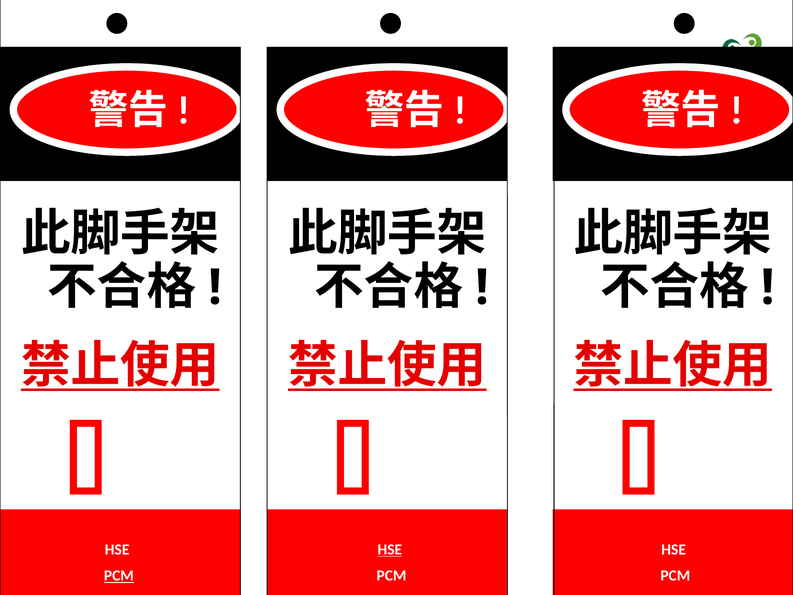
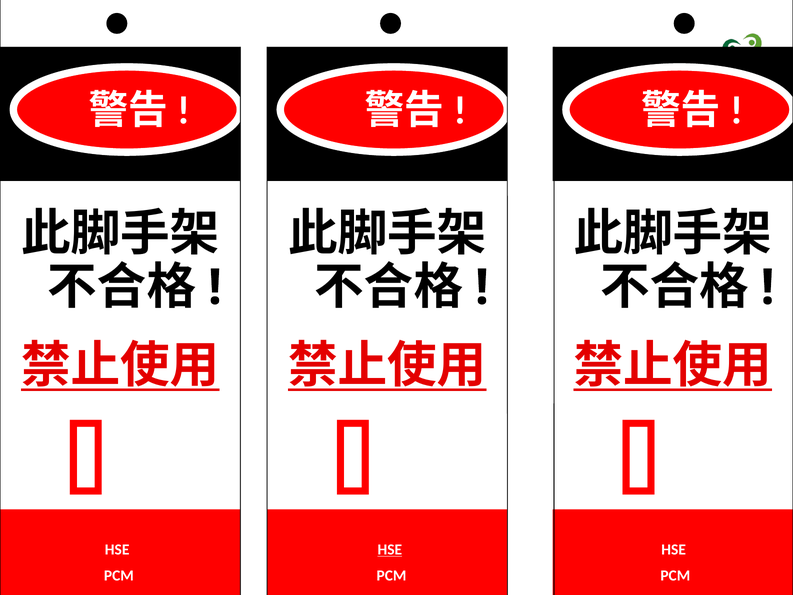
PCM at (119, 576) underline: present -> none
